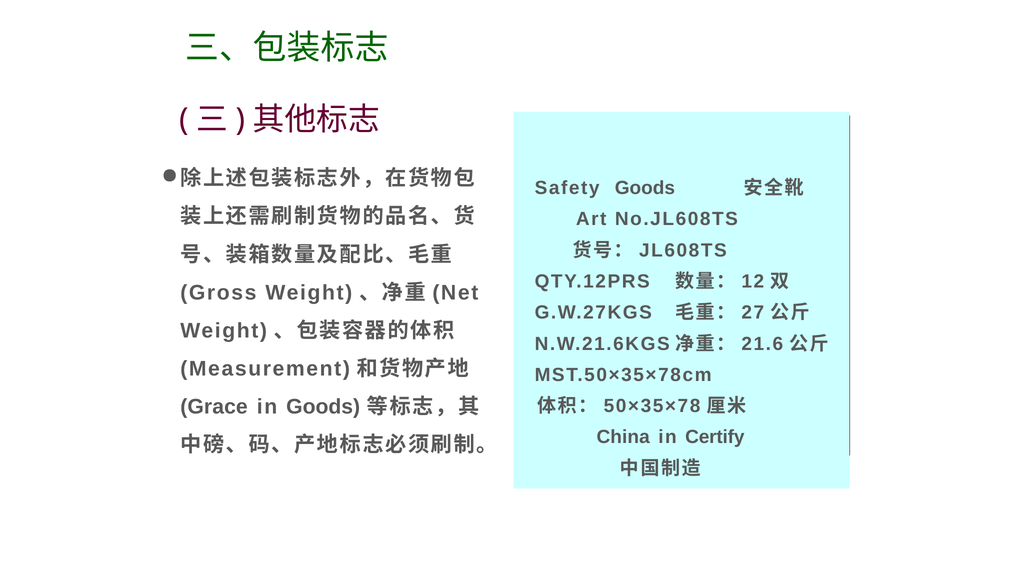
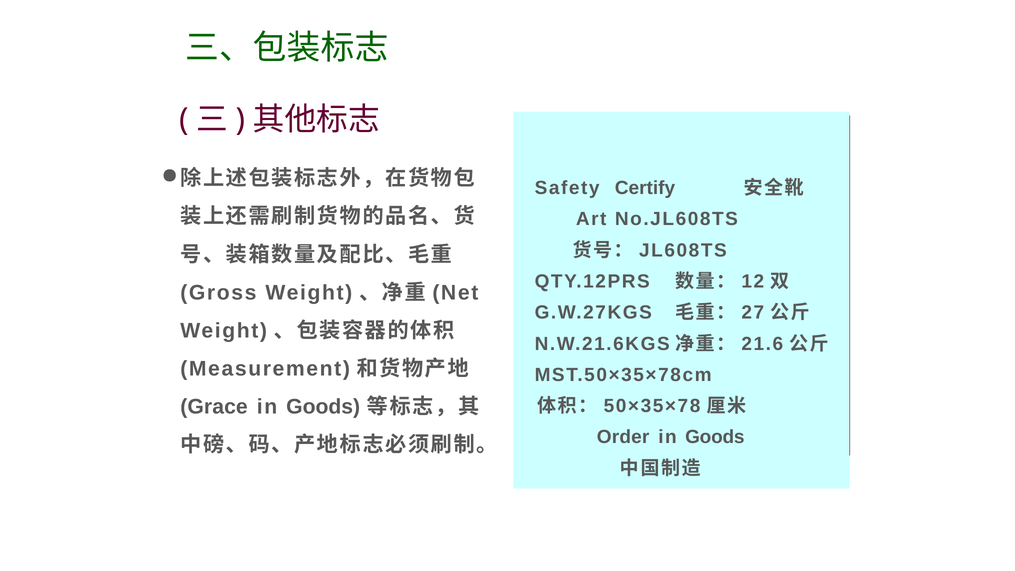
Safety Goods: Goods -> Certify
China: China -> Order
Certify at (715, 437): Certify -> Goods
